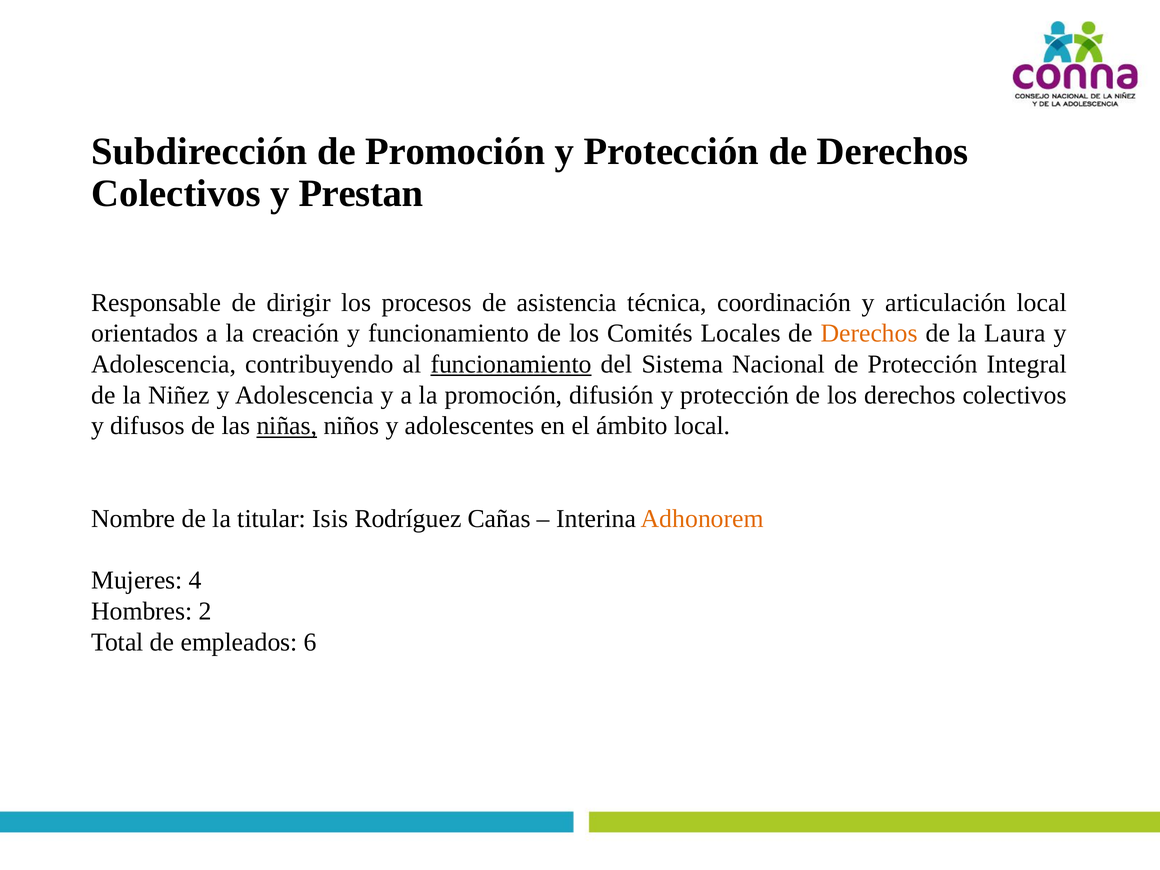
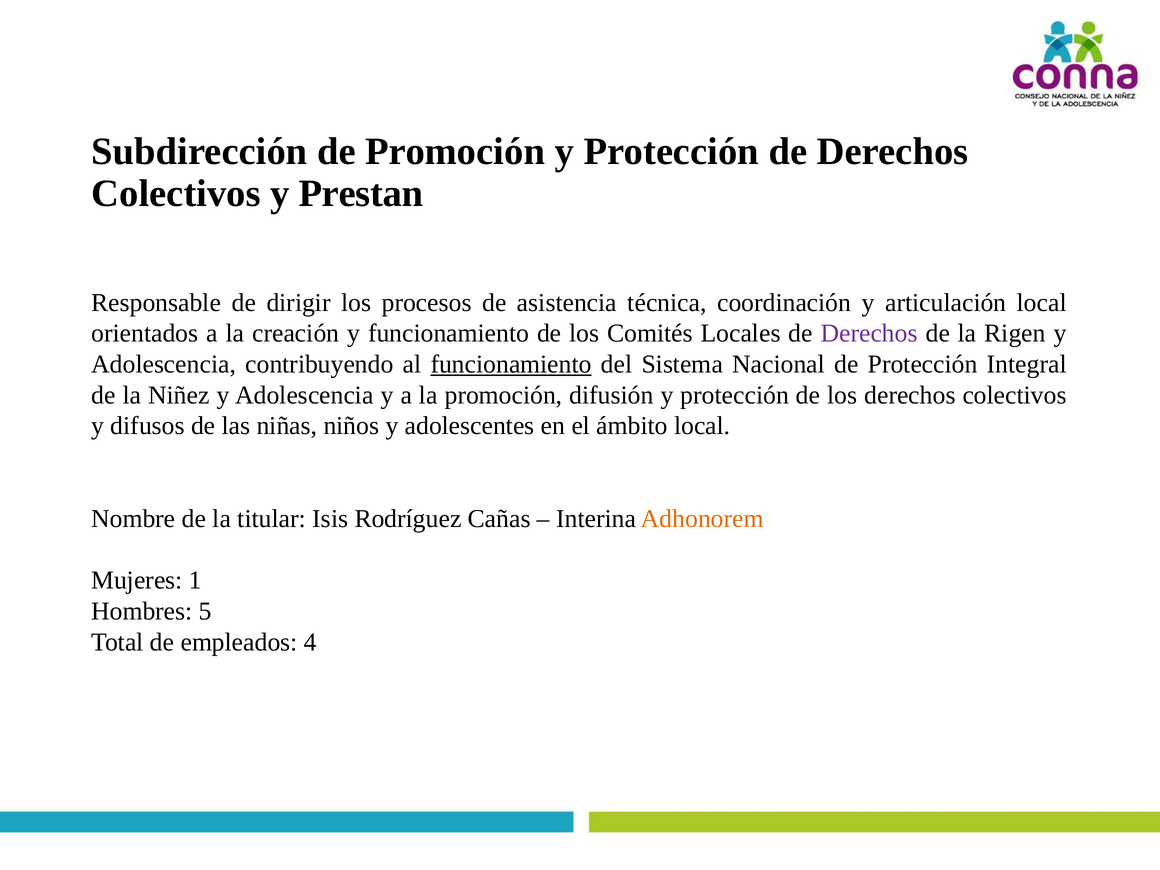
Derechos at (869, 333) colour: orange -> purple
Laura: Laura -> Rigen
niñas underline: present -> none
4: 4 -> 1
2: 2 -> 5
6: 6 -> 4
